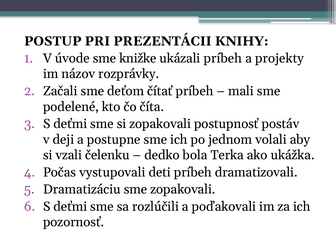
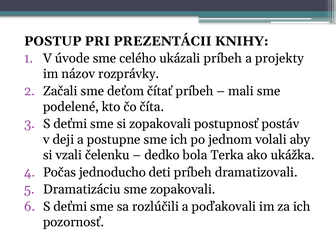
knižke: knižke -> celého
vystupovali: vystupovali -> jednoducho
